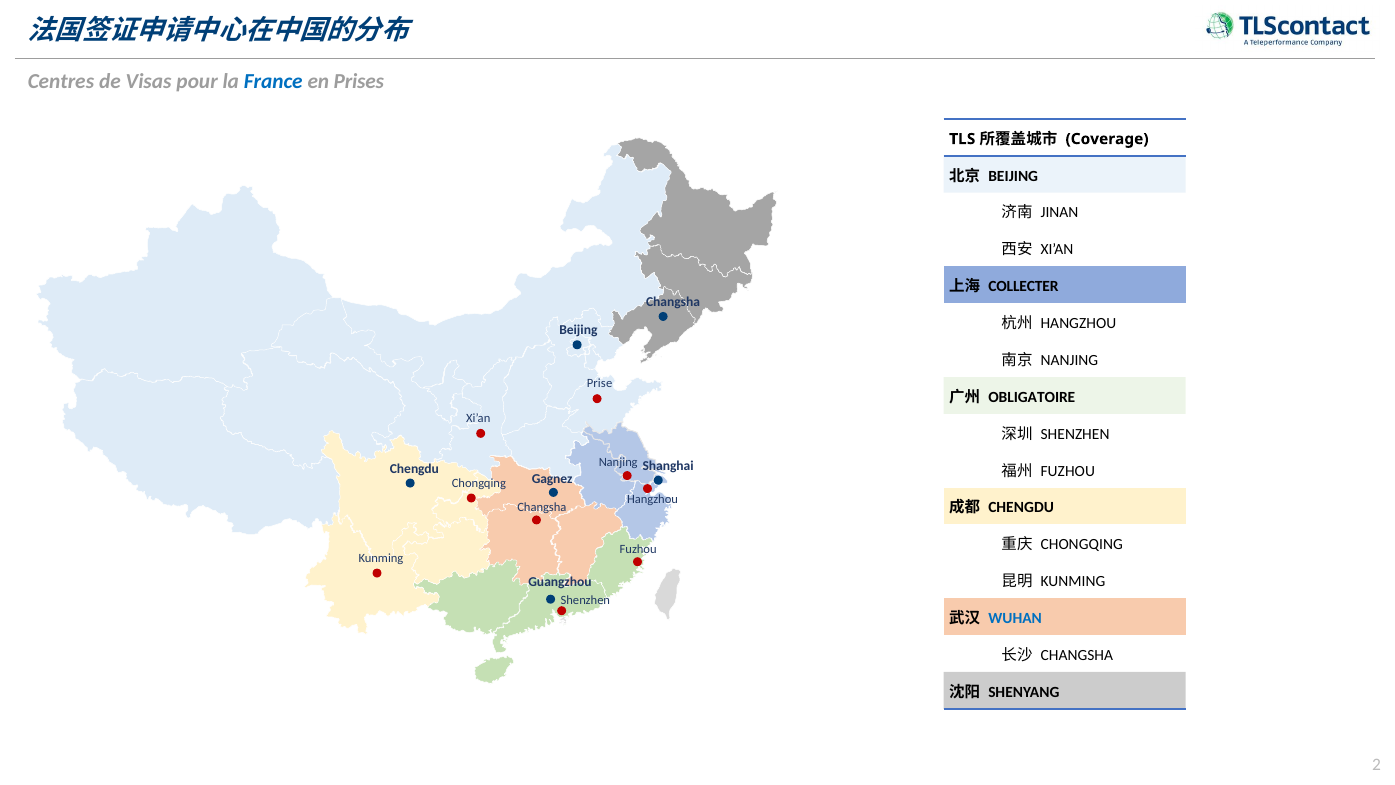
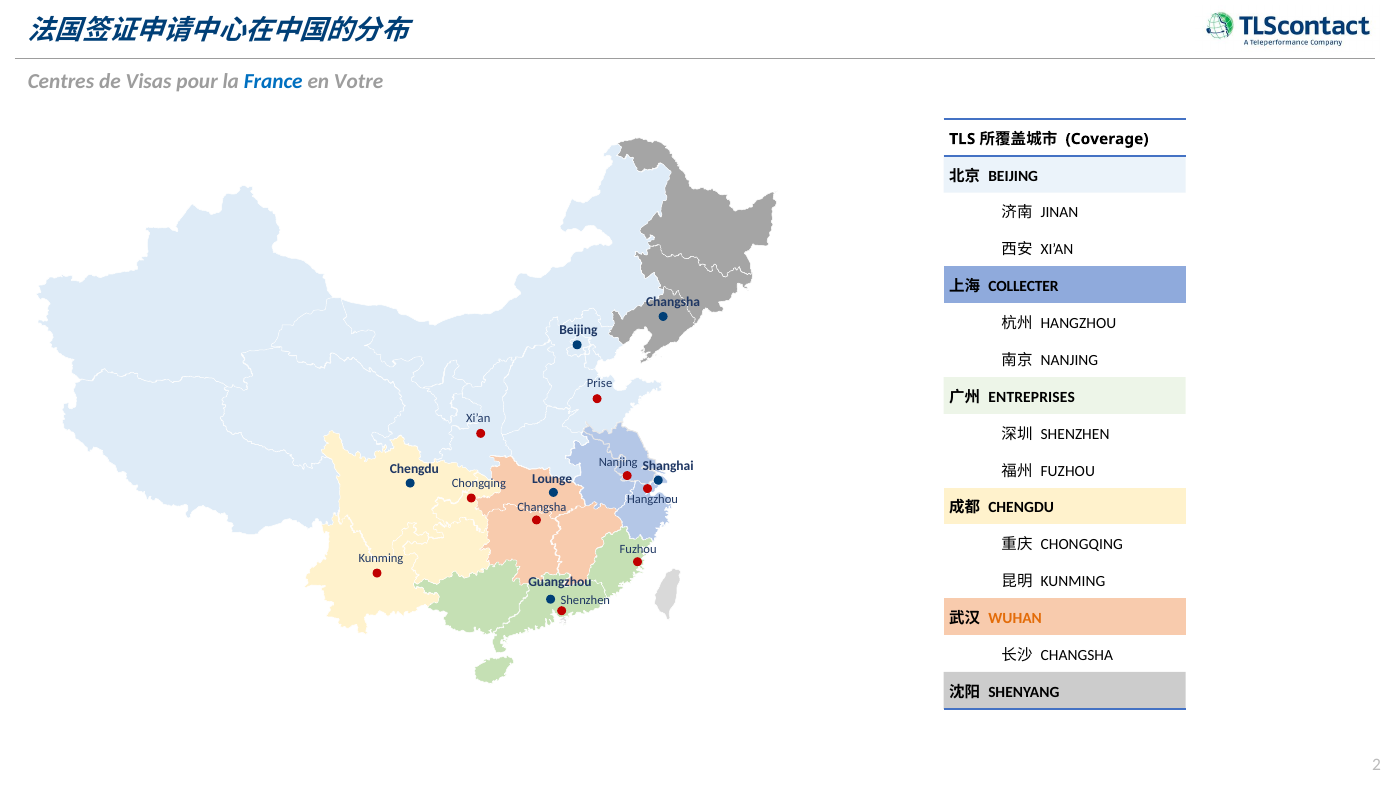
Prises: Prises -> Votre
OBLIGATOIRE: OBLIGATOIRE -> ENTREPRISES
Gagnez: Gagnez -> Lounge
WUHAN colour: blue -> orange
